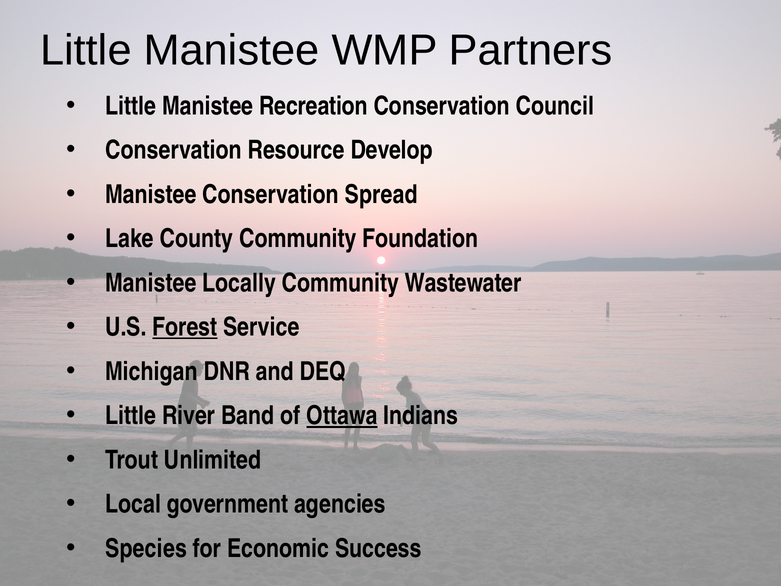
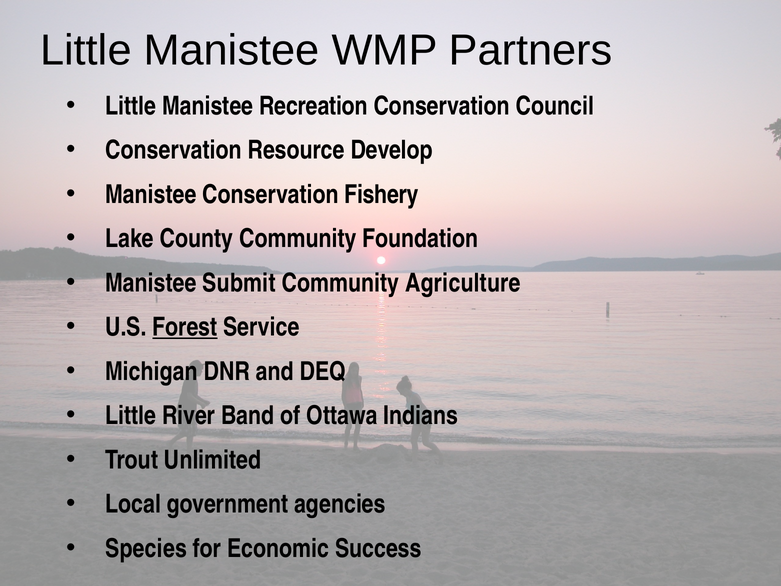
Spread: Spread -> Fishery
Locally: Locally -> Submit
Wastewater: Wastewater -> Agriculture
Ottawa underline: present -> none
